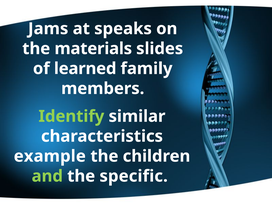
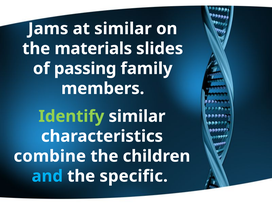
at speaks: speaks -> similar
learned: learned -> passing
example: example -> combine
and colour: light green -> light blue
